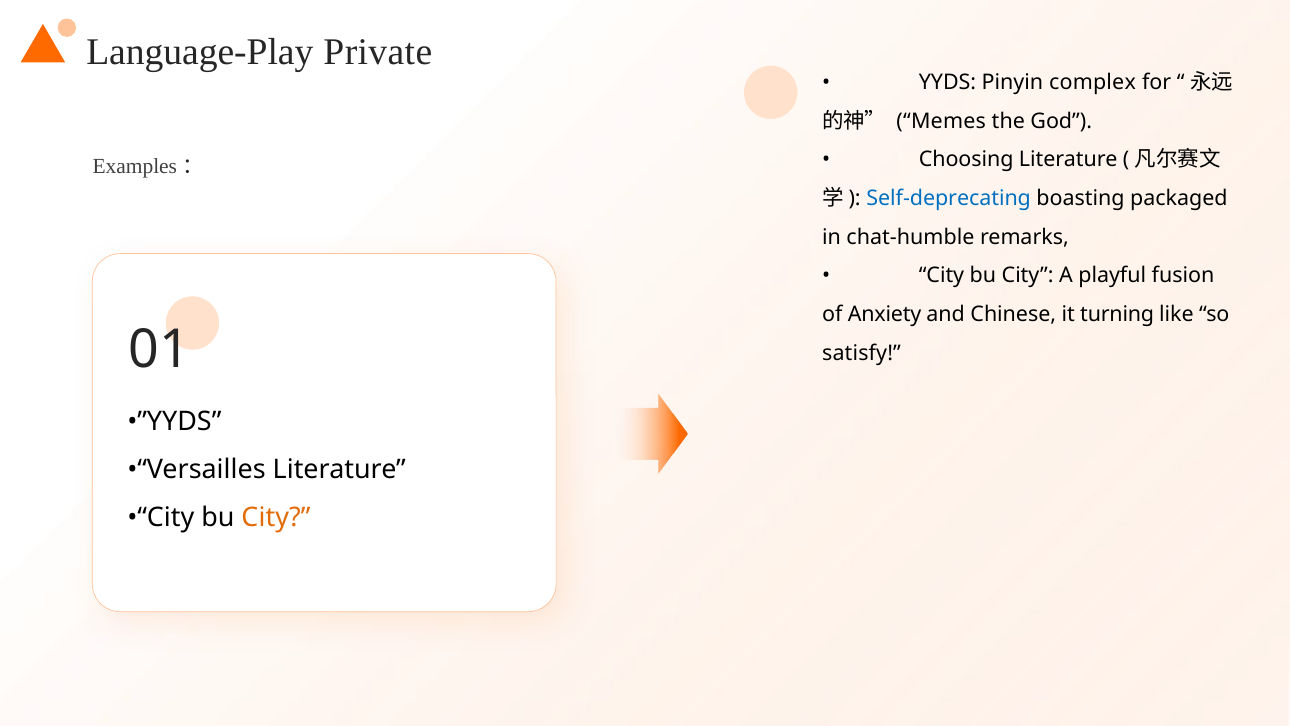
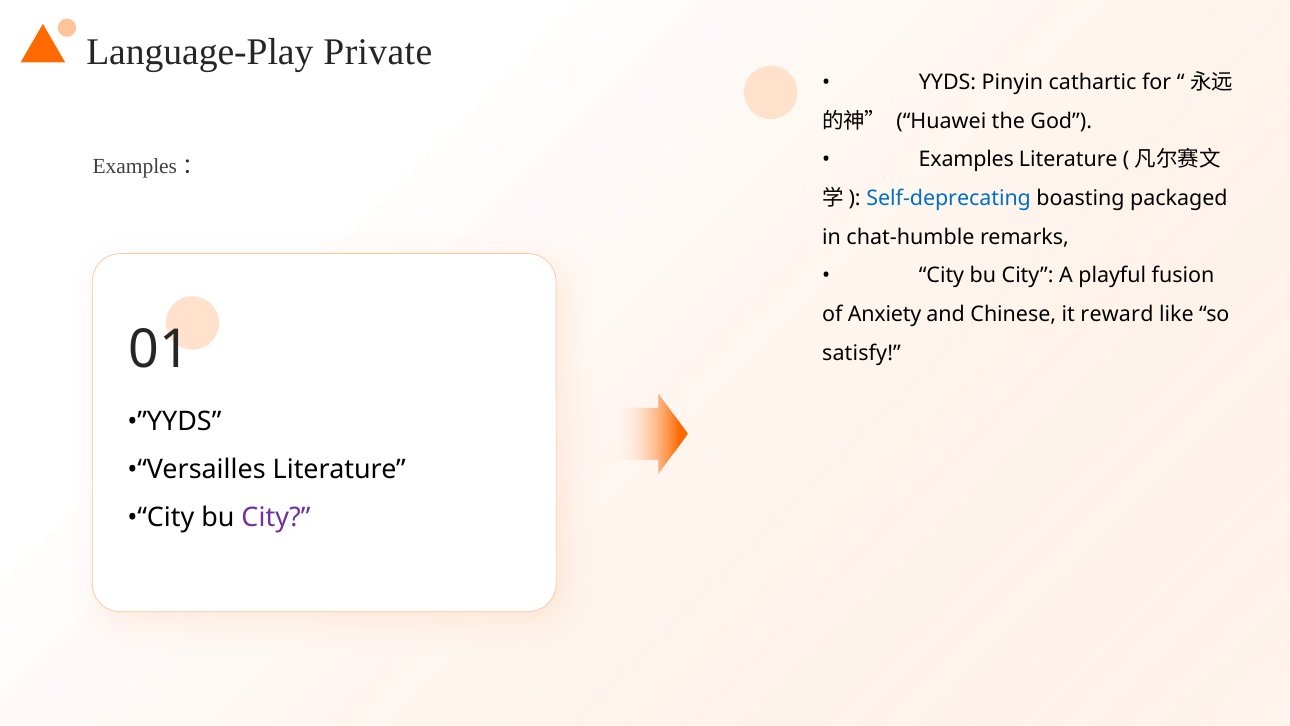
complex: complex -> cathartic
Memes: Memes -> Huawei
Choosing: Choosing -> Examples
turning: turning -> reward
City at (276, 518) colour: orange -> purple
